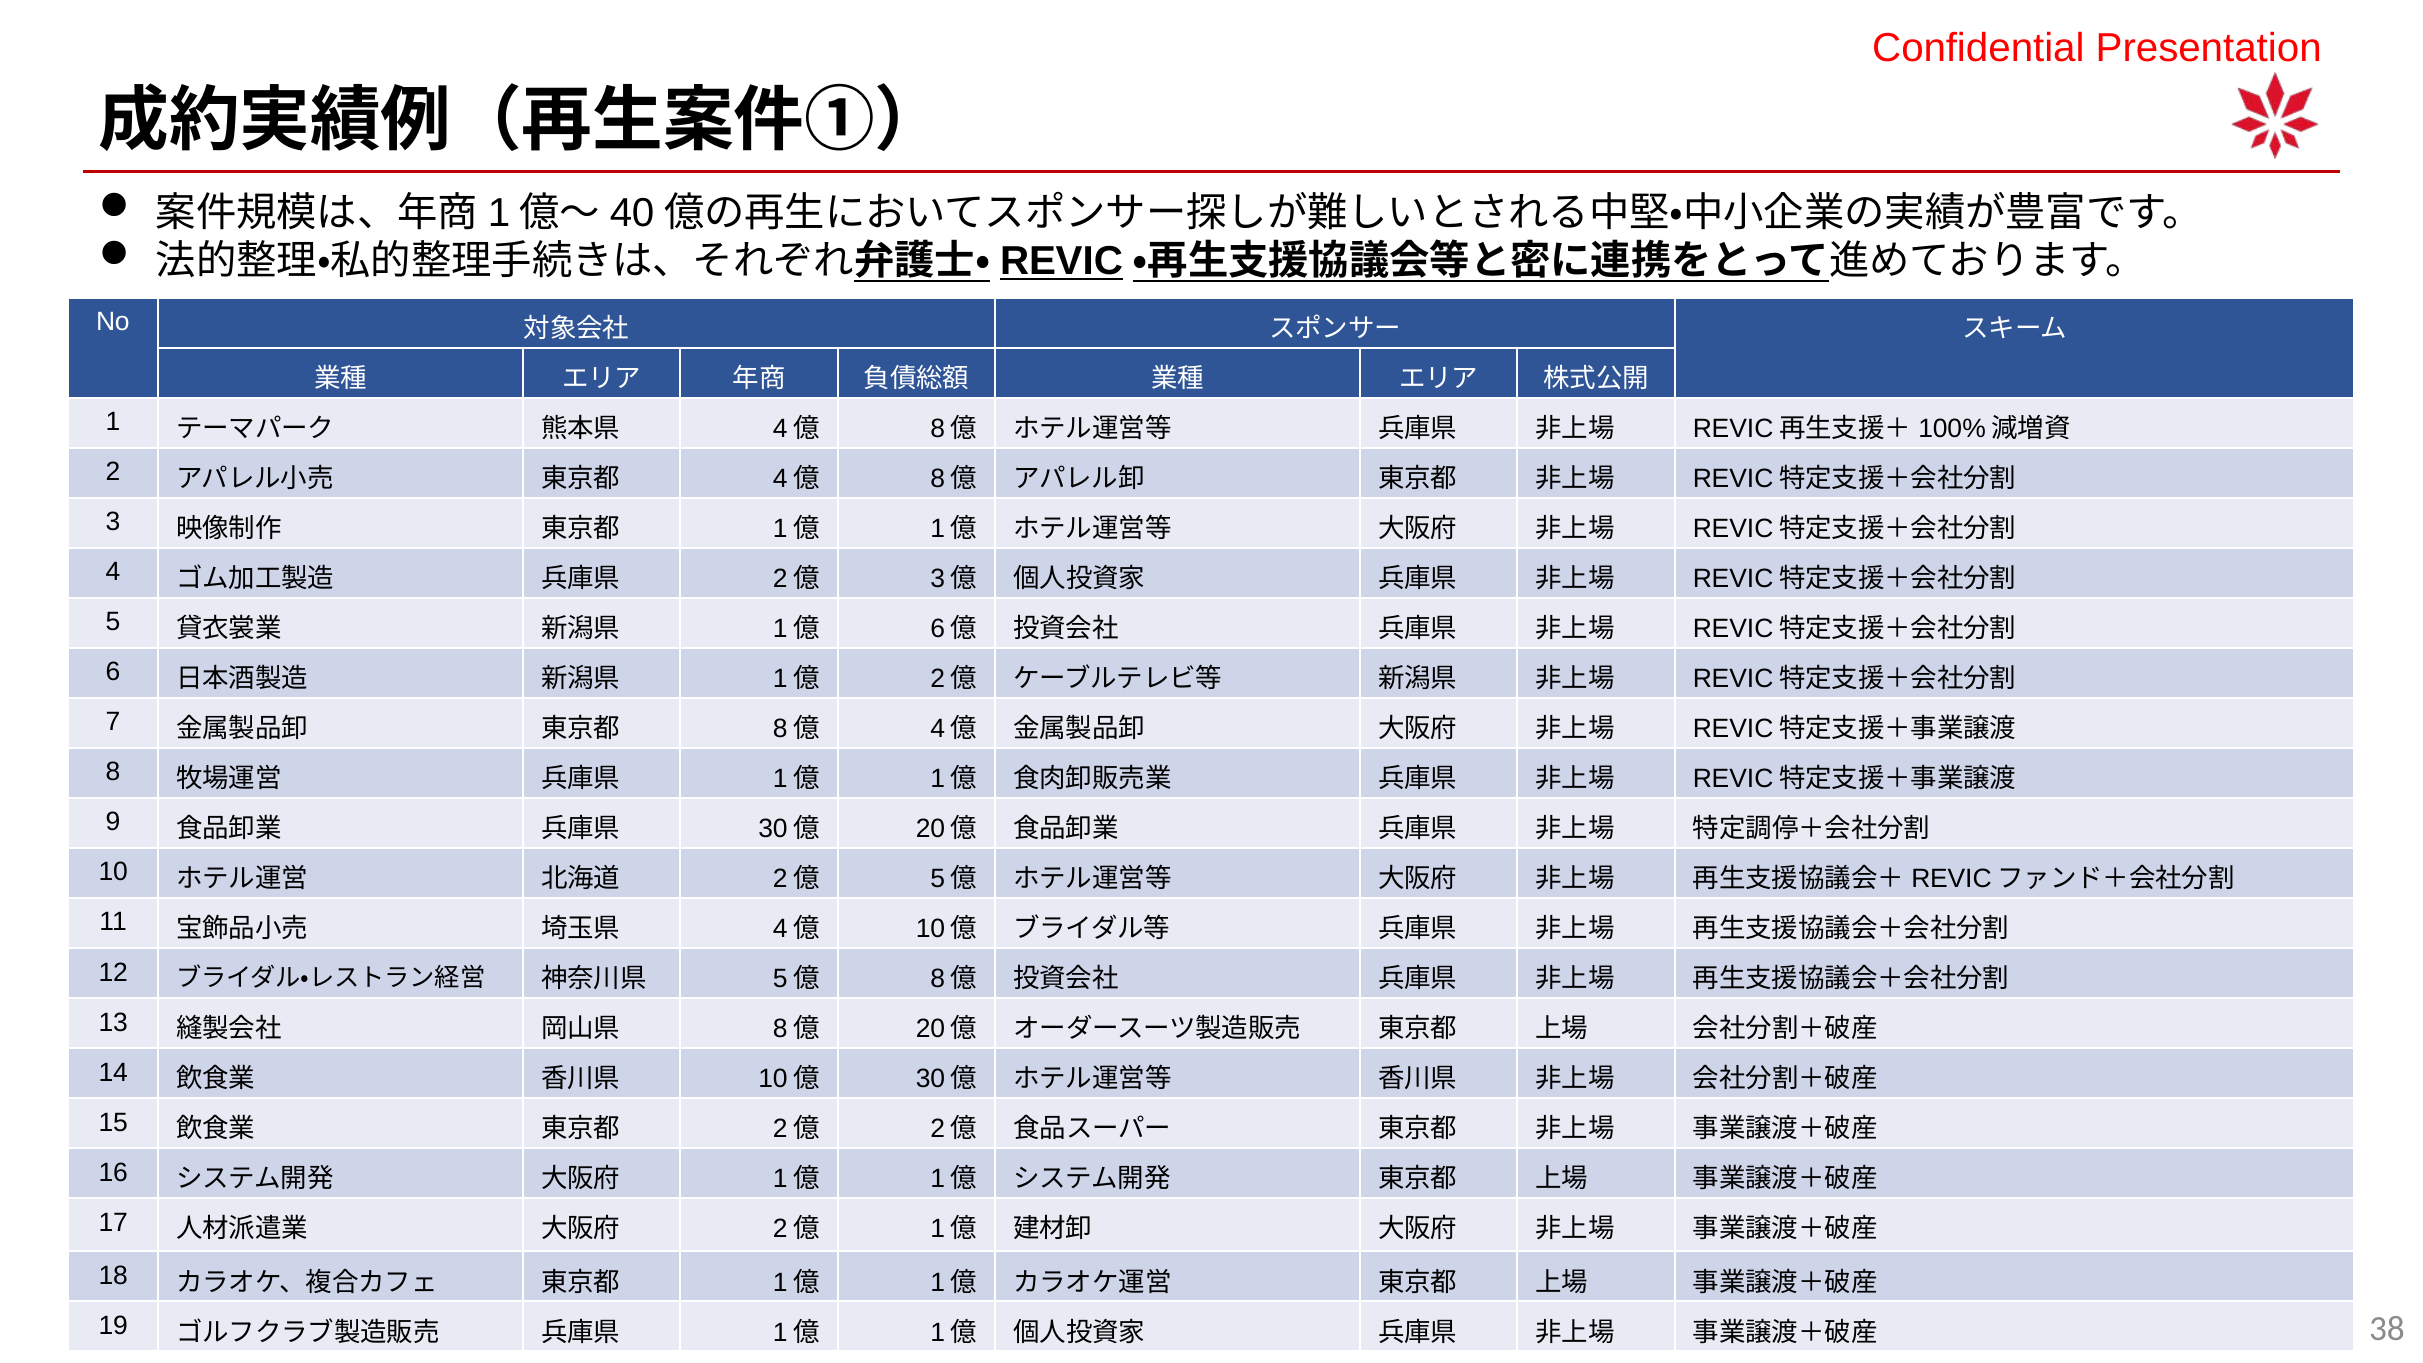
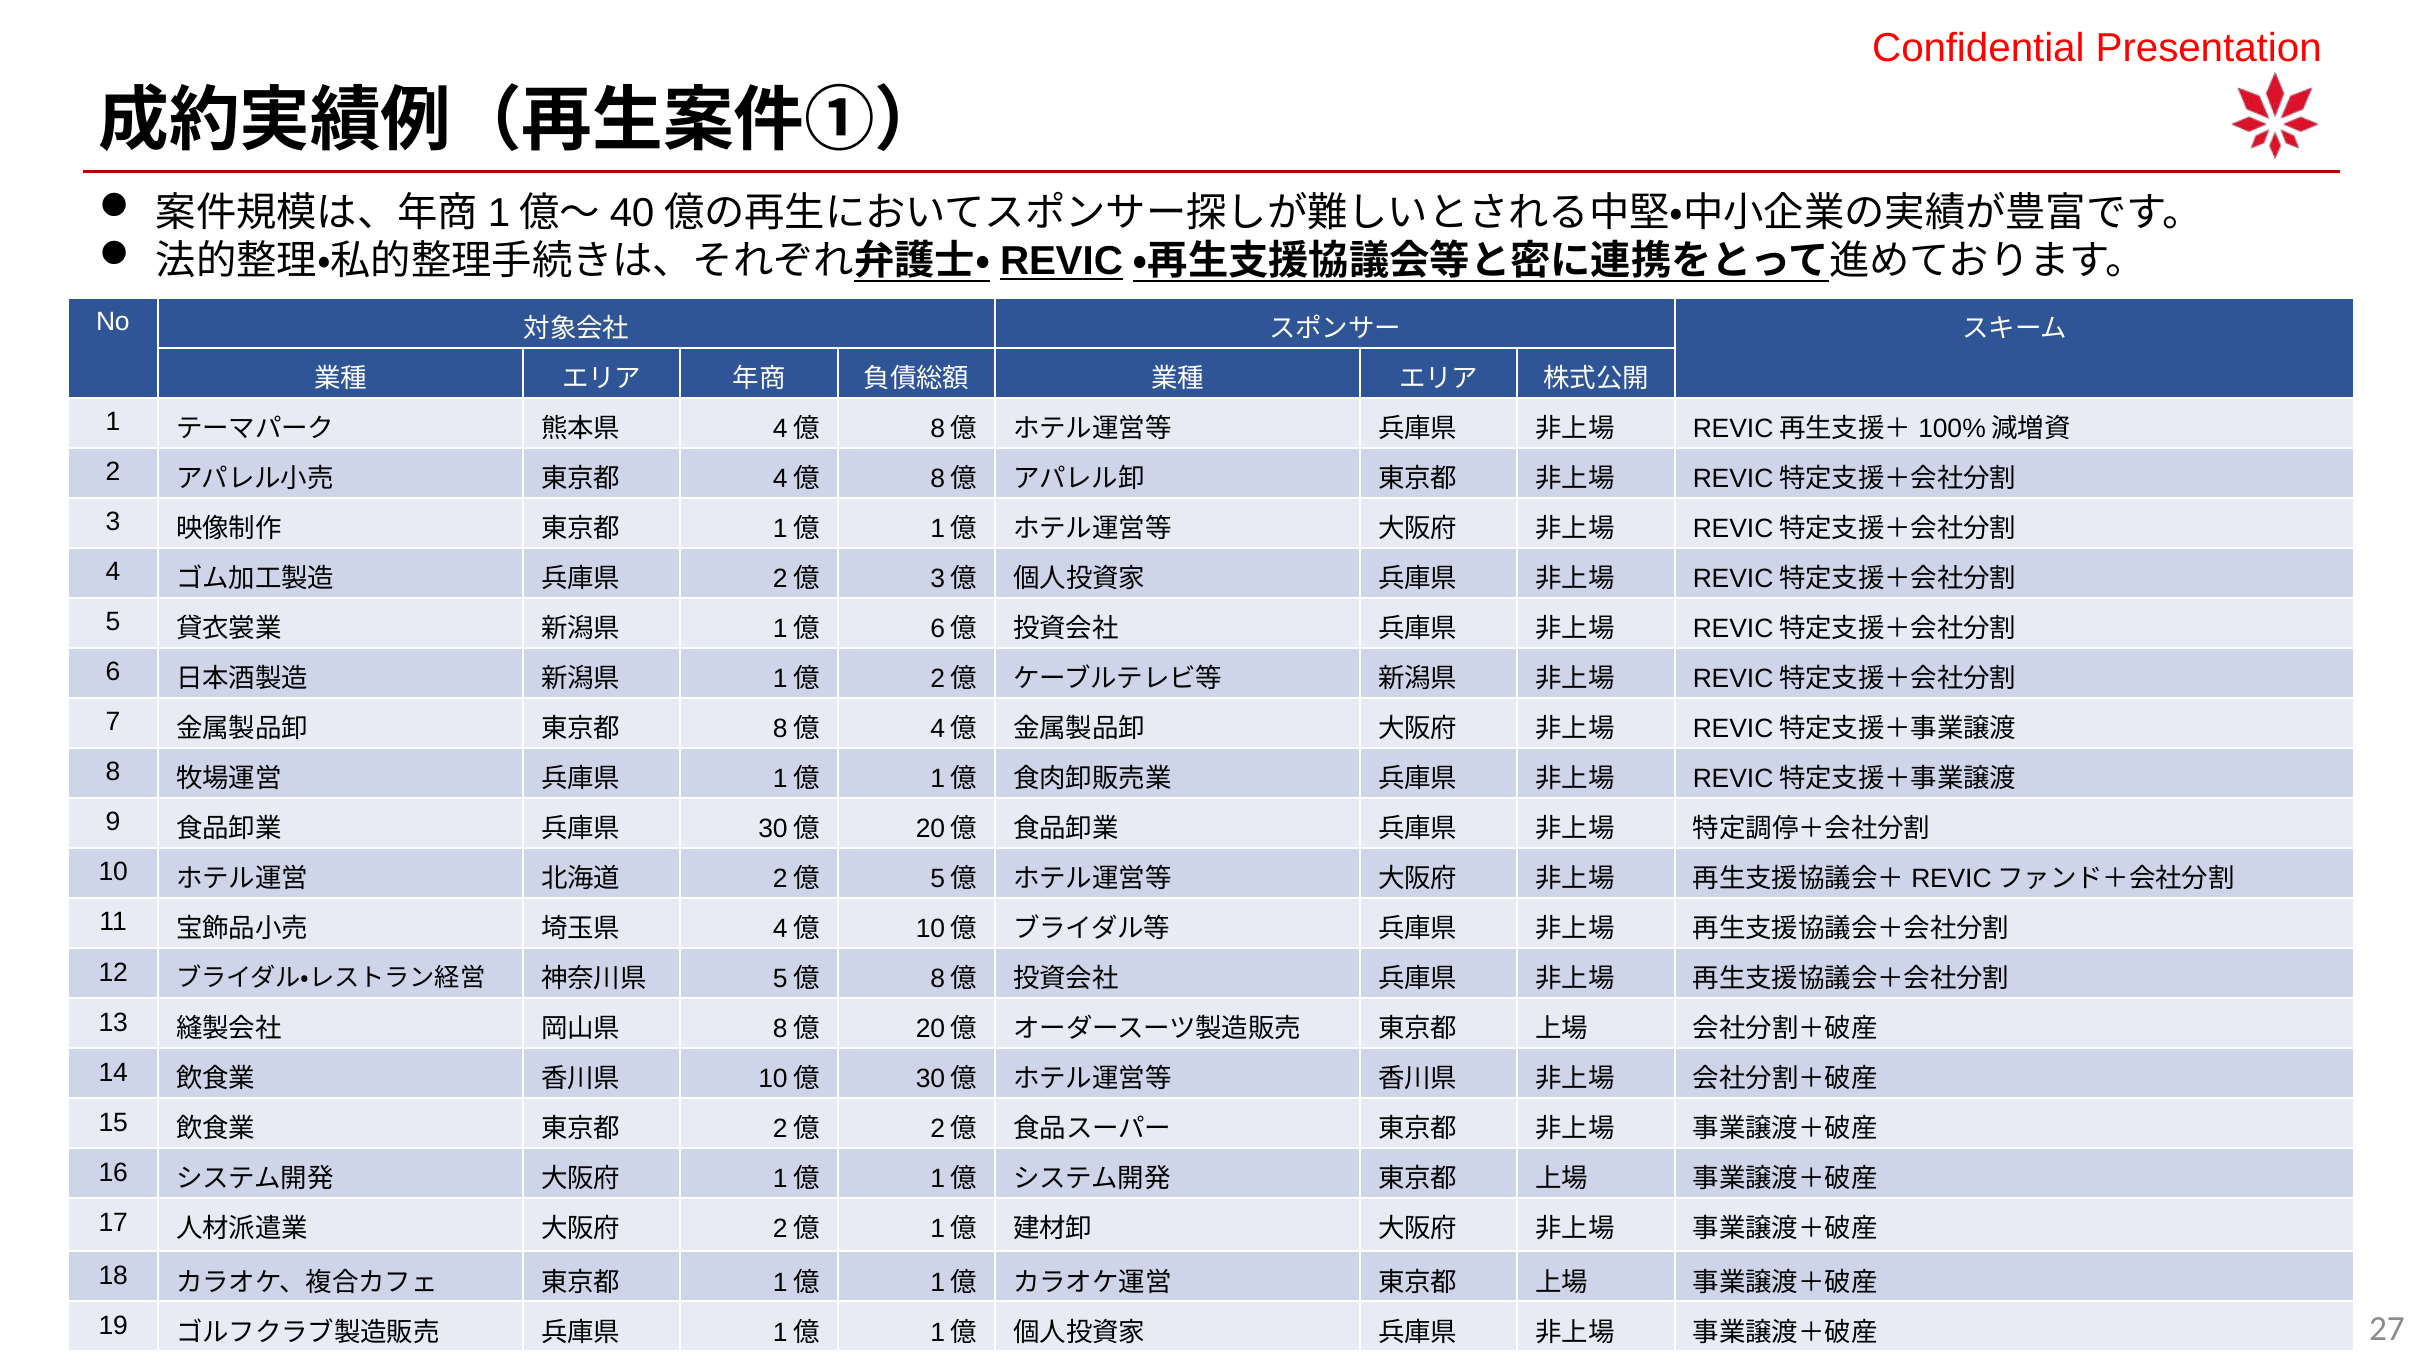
38: 38 -> 27
